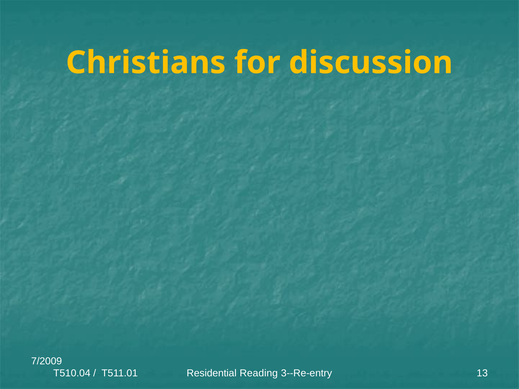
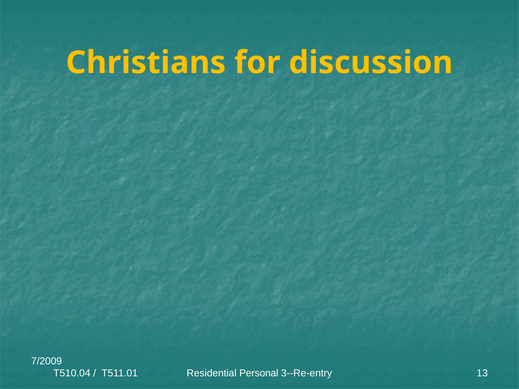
Reading: Reading -> Personal
